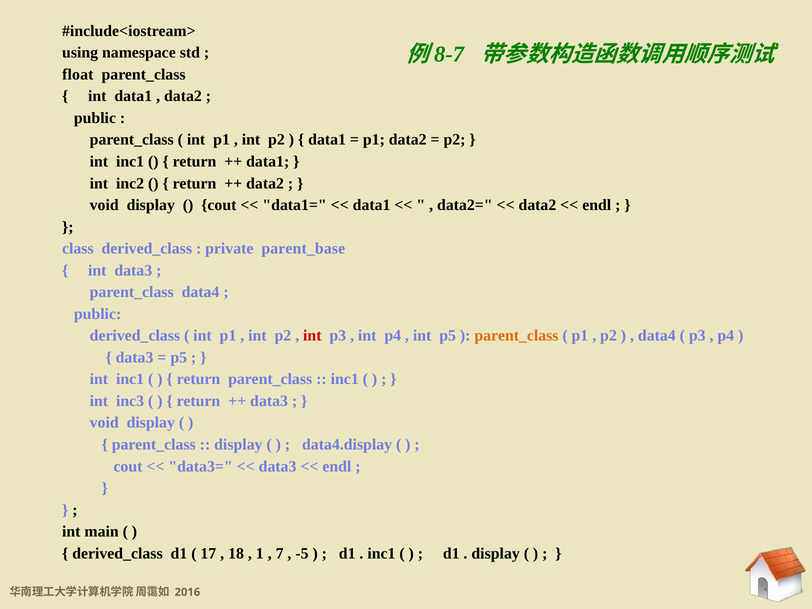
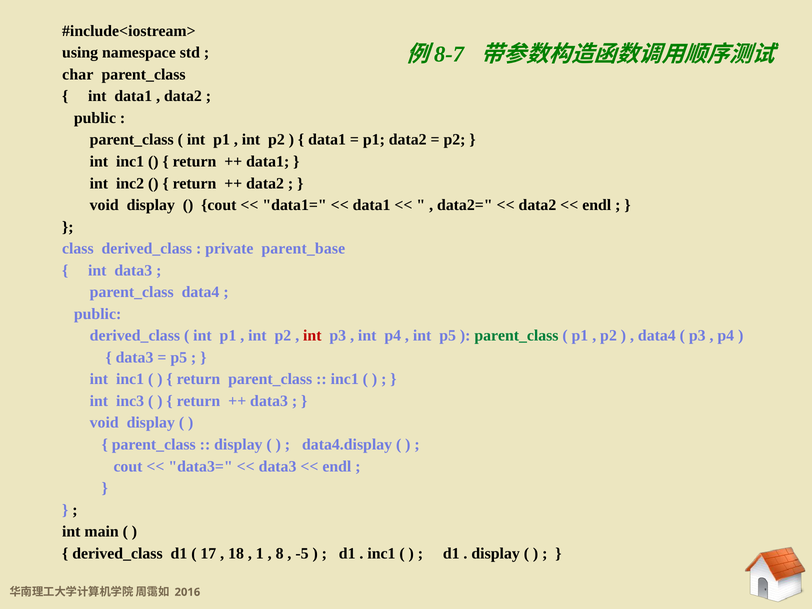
float: float -> char
parent_class at (516, 336) colour: orange -> green
7: 7 -> 8
